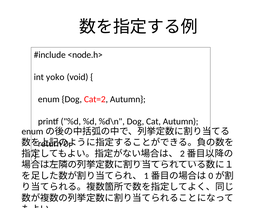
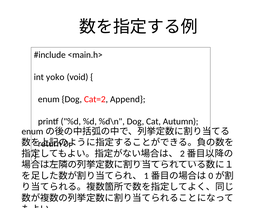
<node.h>: <node.h> -> <main.h>
Cat=2 Autumn: Autumn -> Append
